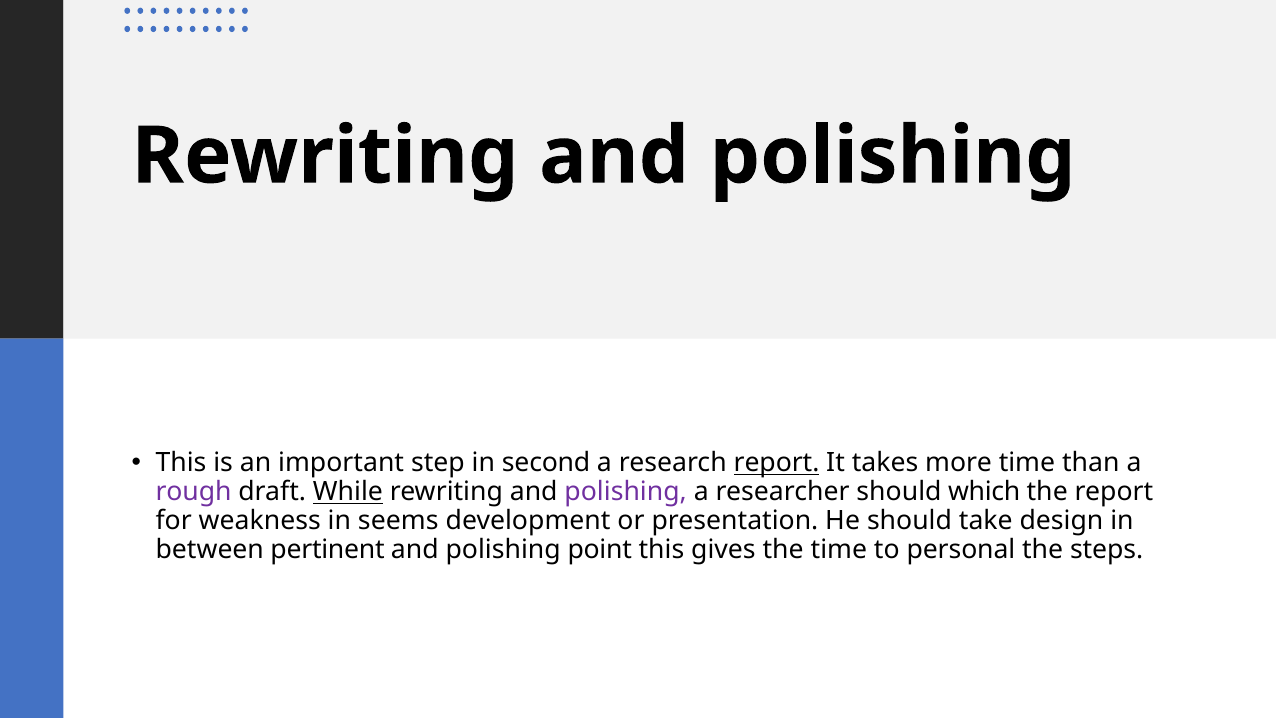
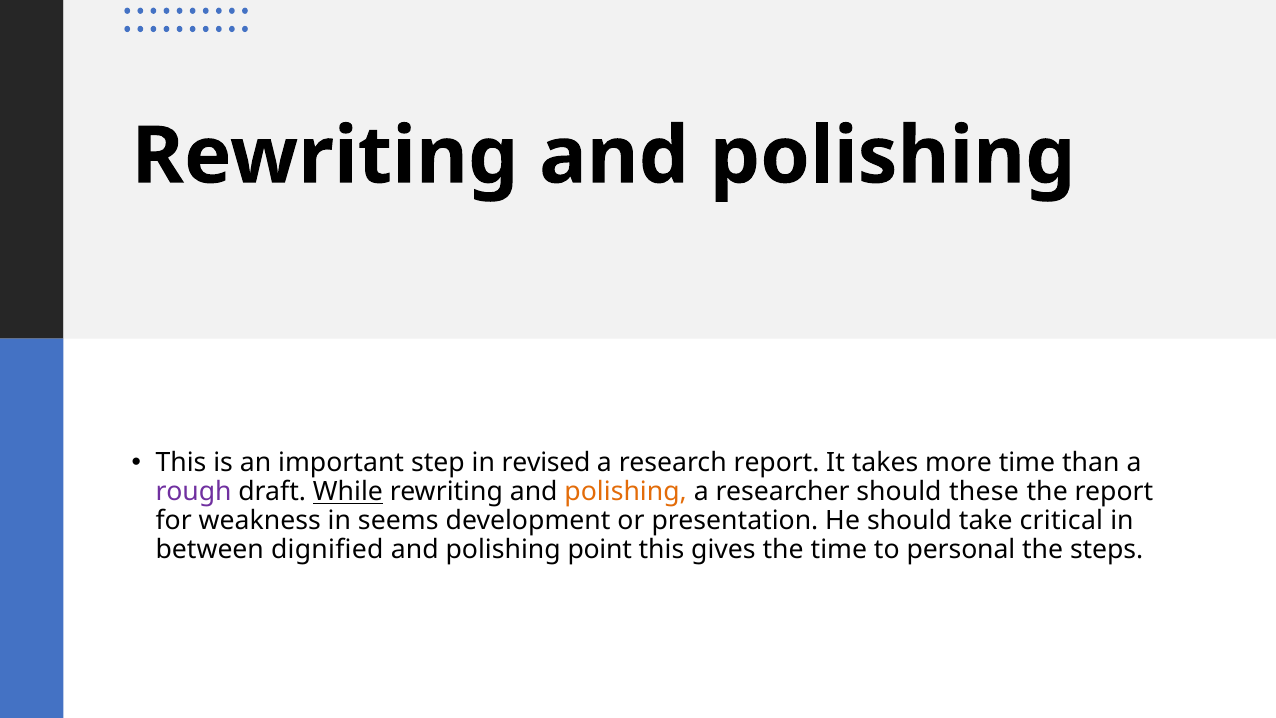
second: second -> revised
report at (777, 463) underline: present -> none
polishing at (626, 492) colour: purple -> orange
which: which -> these
design: design -> critical
pertinent: pertinent -> dignified
